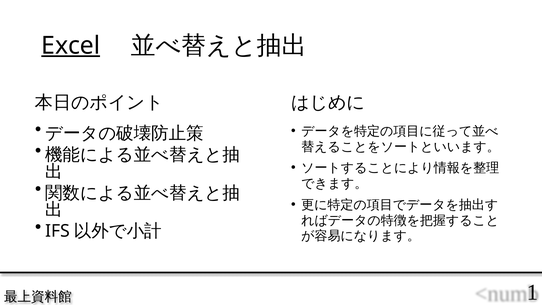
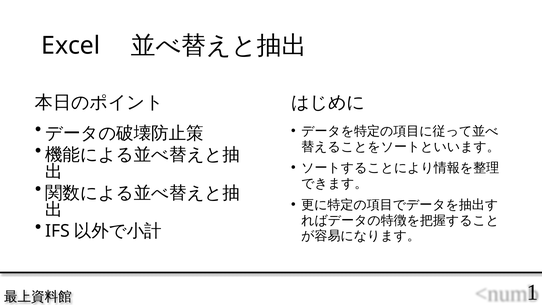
Excel underline: present -> none
